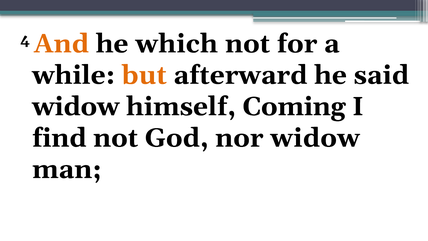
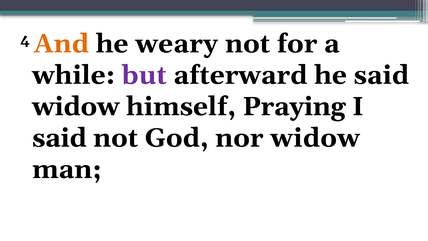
which: which -> weary
but colour: orange -> purple
Coming: Coming -> Praying
find at (59, 138): find -> said
